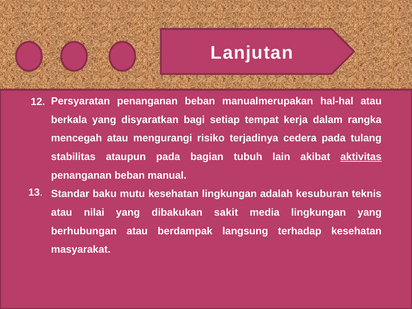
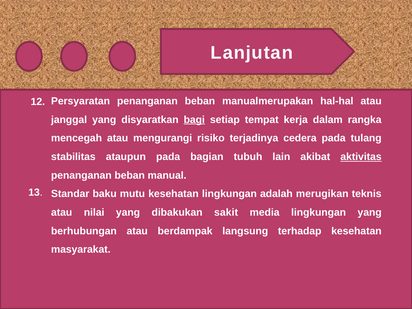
berkala: berkala -> janggal
bagi underline: none -> present
kesuburan: kesuburan -> merugikan
